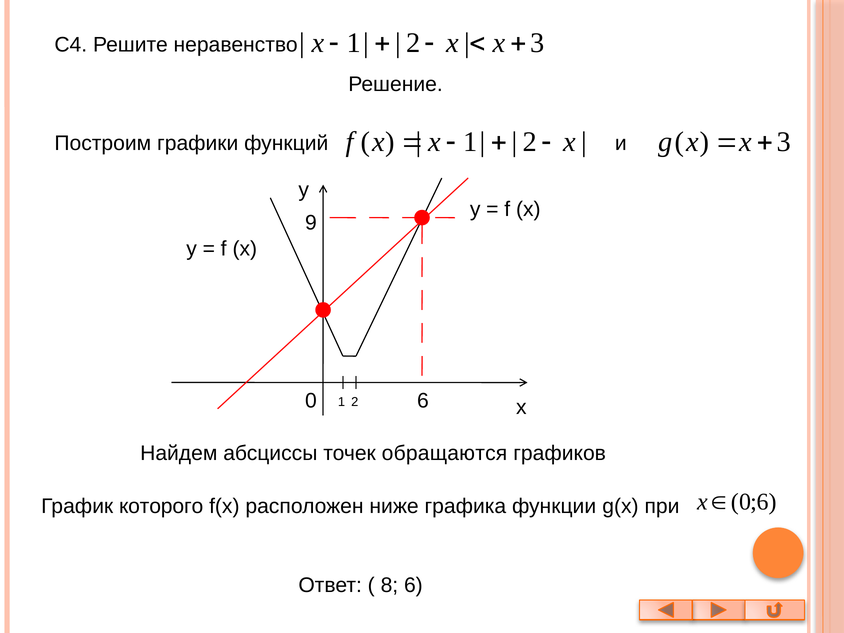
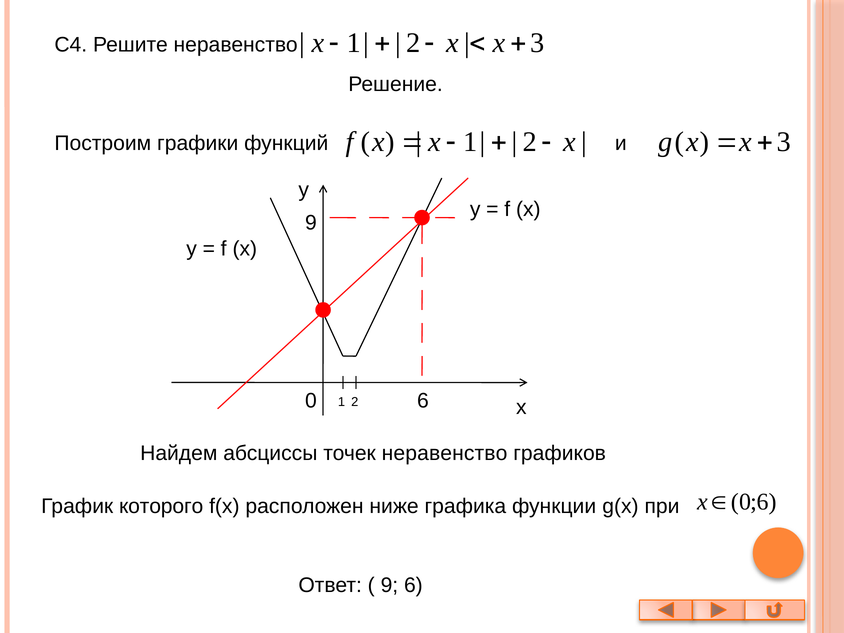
точек обращаются: обращаются -> неравенство
8 at (389, 585): 8 -> 9
